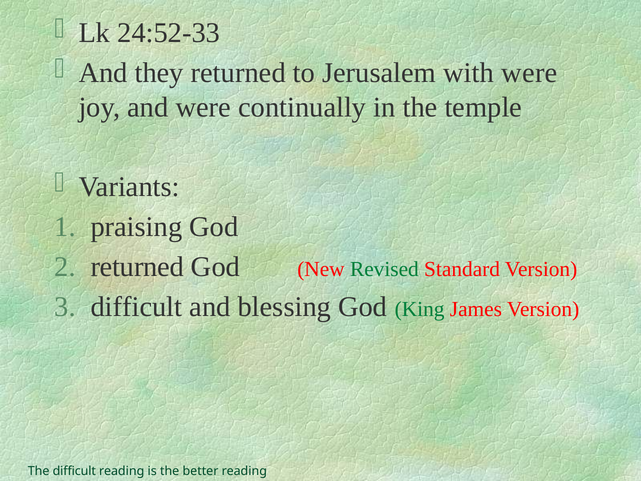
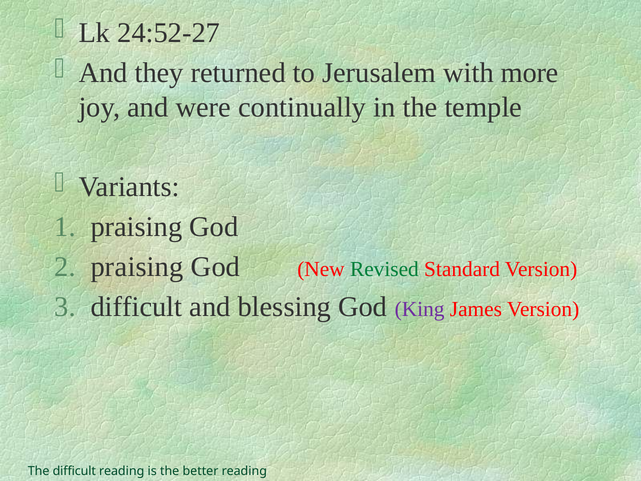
24:52-33: 24:52-33 -> 24:52-27
with were: were -> more
returned at (137, 267): returned -> praising
King colour: green -> purple
